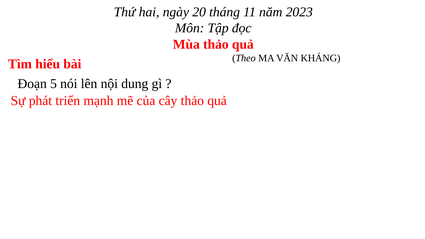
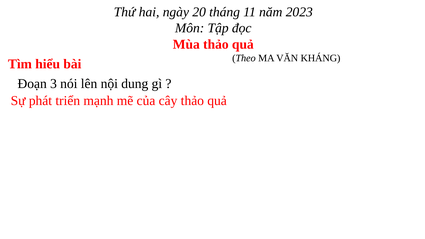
5: 5 -> 3
